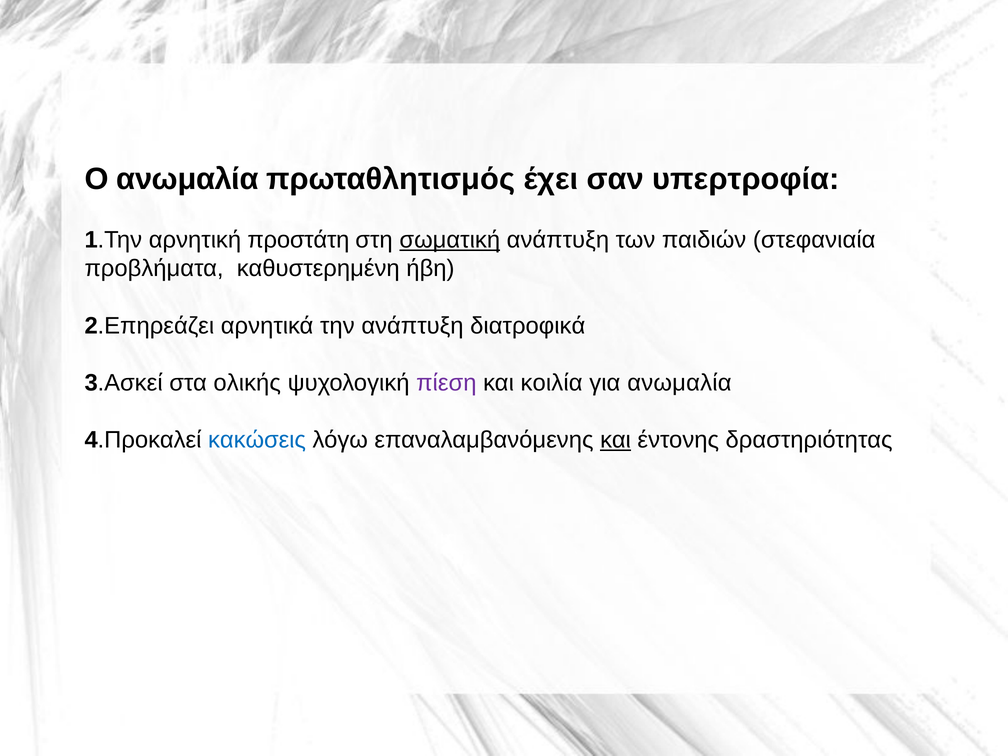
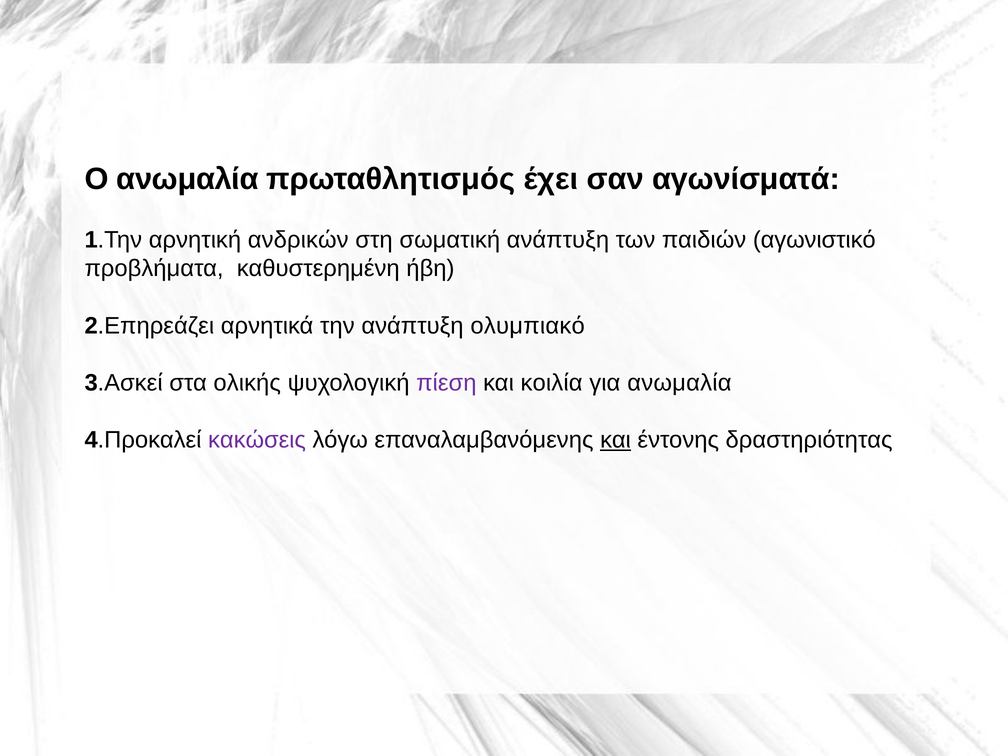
υπερτροφία: υπερτροφία -> αγωνίσματά
προστάτη: προστάτη -> ανδρικών
σωματική underline: present -> none
στεφανιαία: στεφανιαία -> αγωνιστικό
διατροφικά: διατροφικά -> ολυμπιακό
κακώσεις colour: blue -> purple
